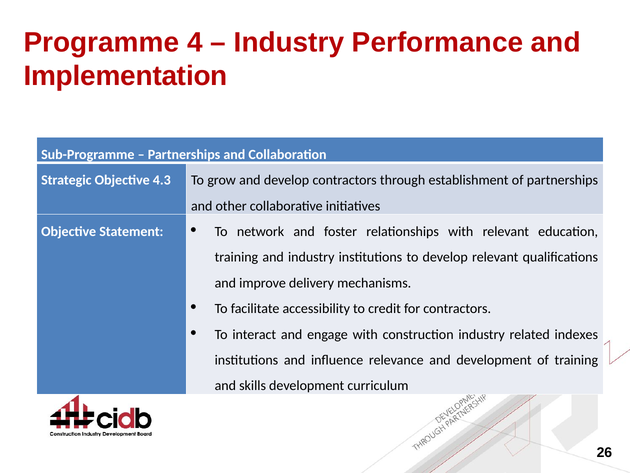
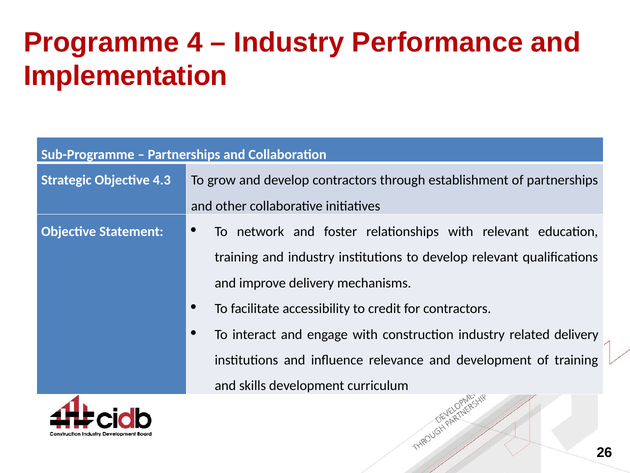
related indexes: indexes -> delivery
